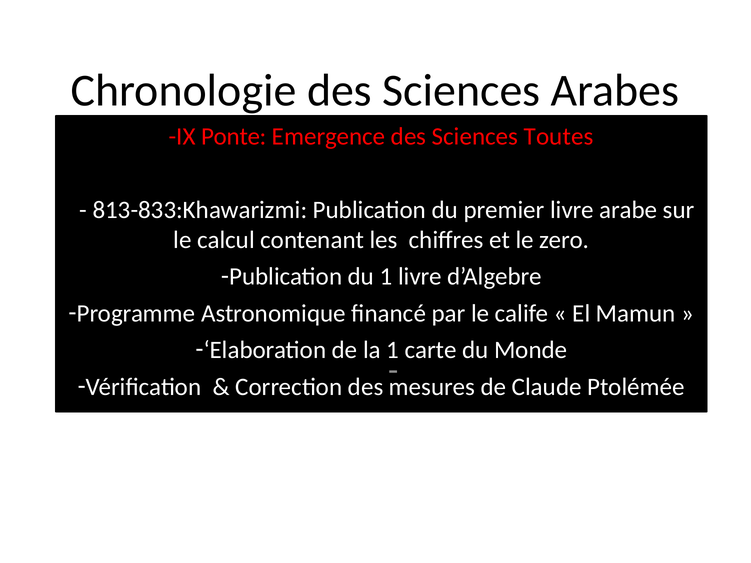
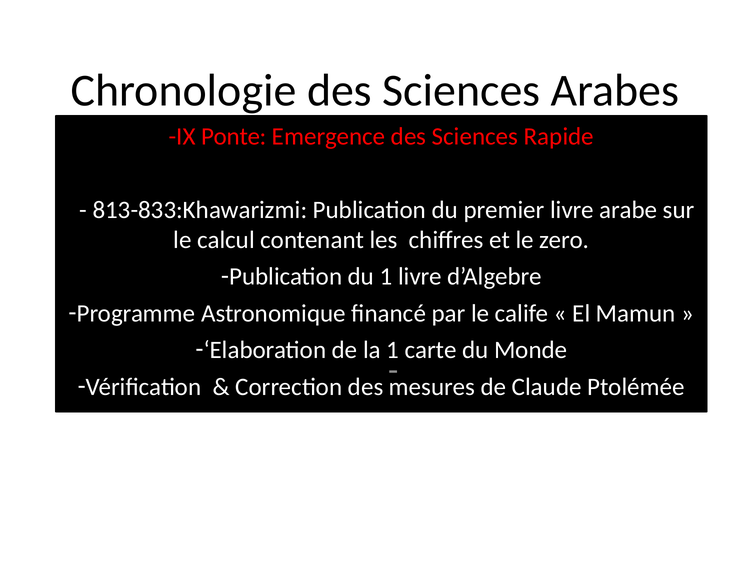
Toutes: Toutes -> Rapide
